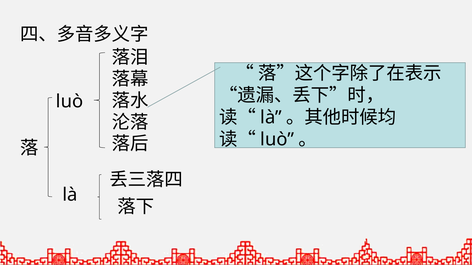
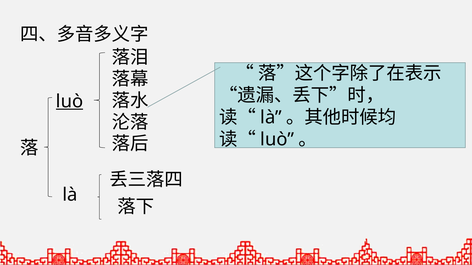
luò at (70, 102) underline: none -> present
